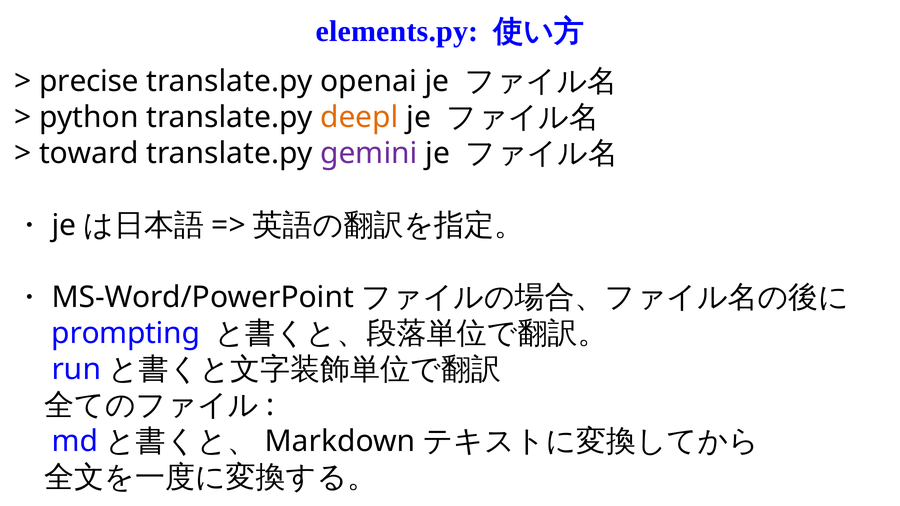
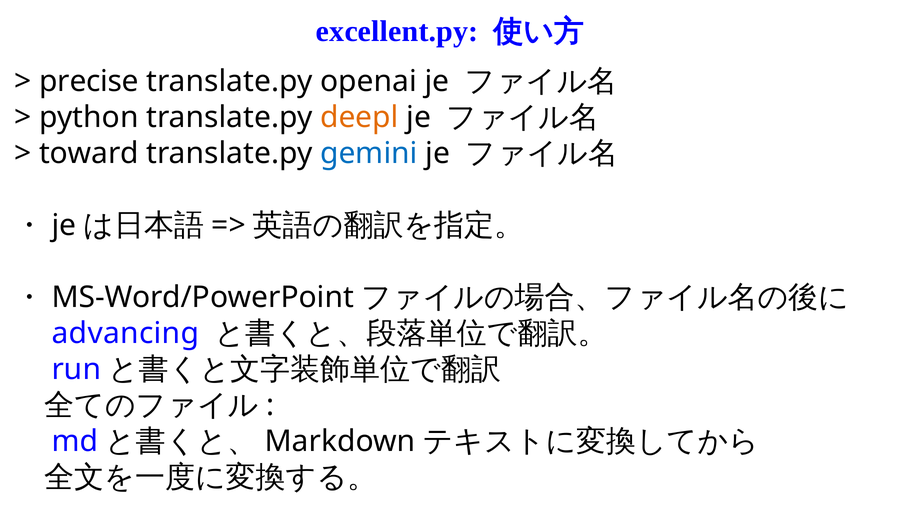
elements.py: elements.py -> excellent.py
gemini colour: purple -> blue
prompting: prompting -> advancing
